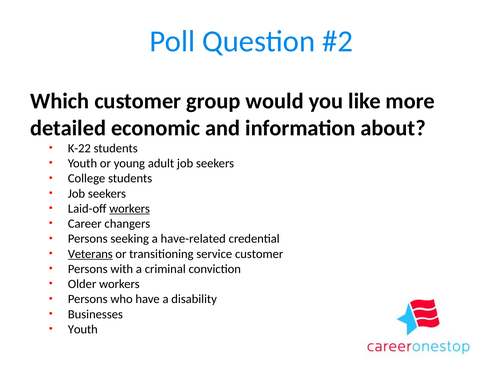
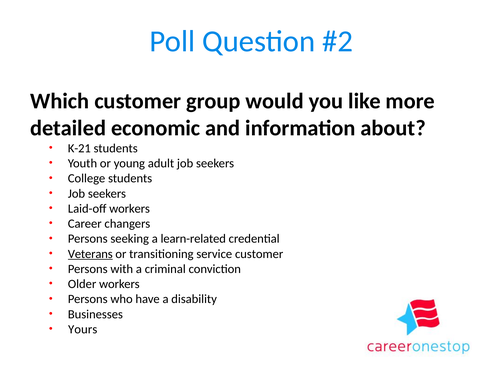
K-22: K-22 -> K-21
workers at (130, 209) underline: present -> none
have-related: have-related -> learn-related
Youth at (83, 330): Youth -> Yours
